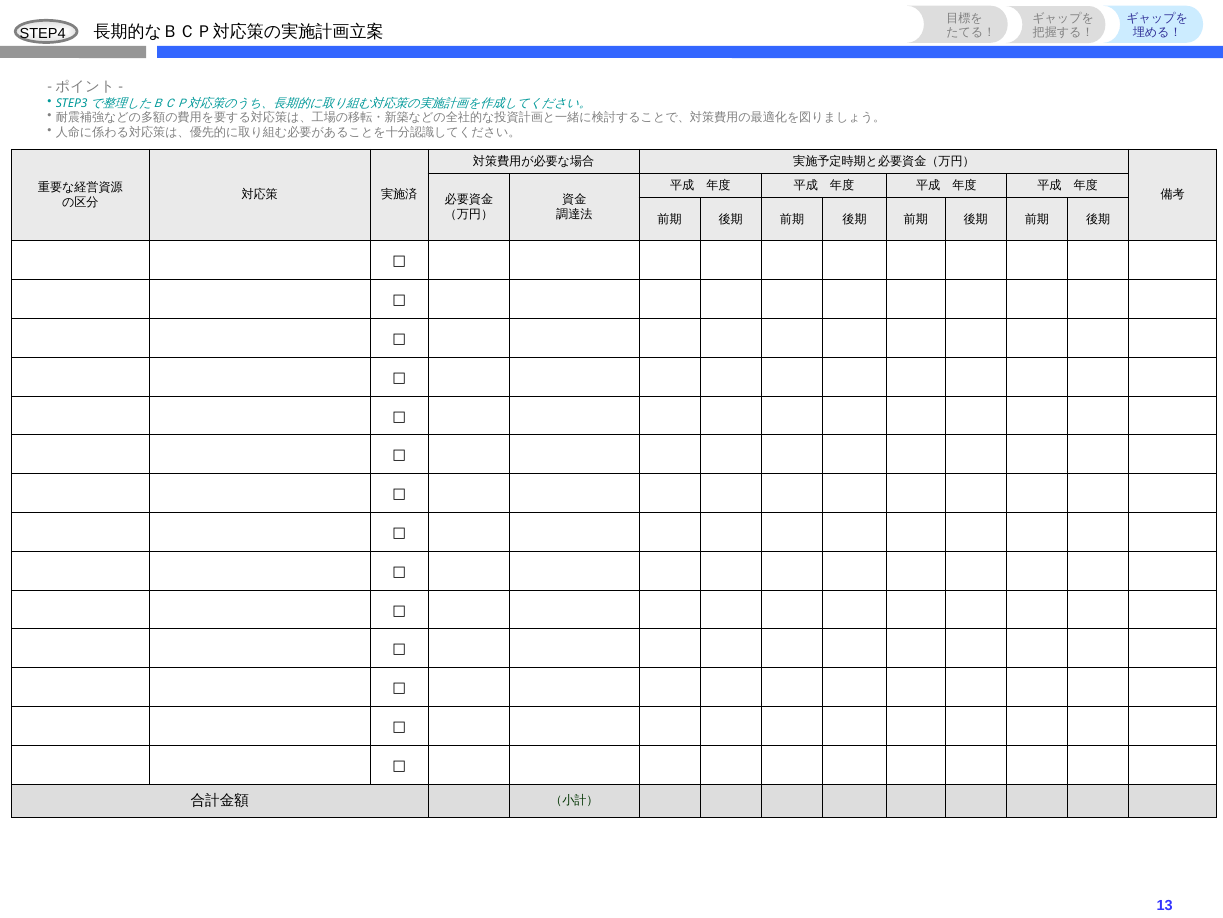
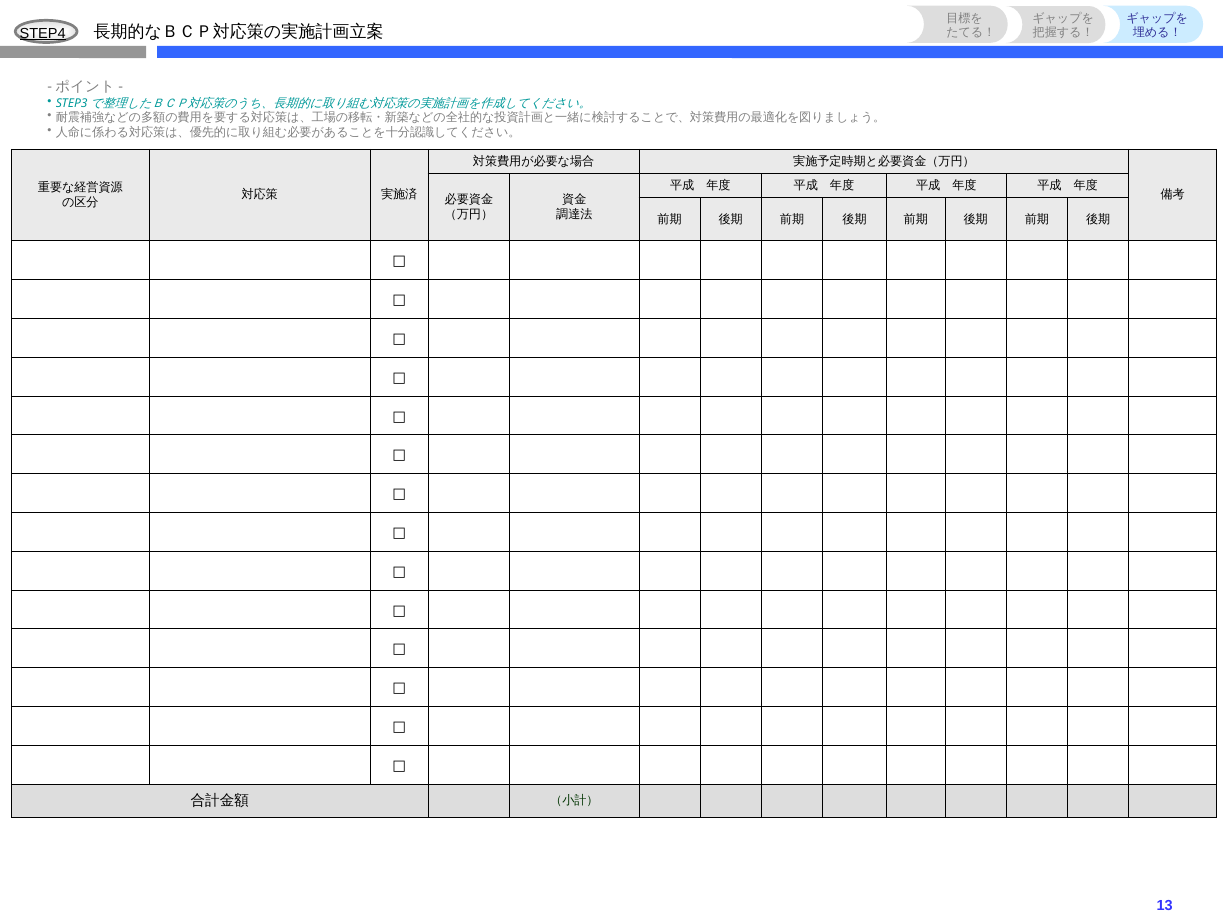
STEP4 underline: none -> present
